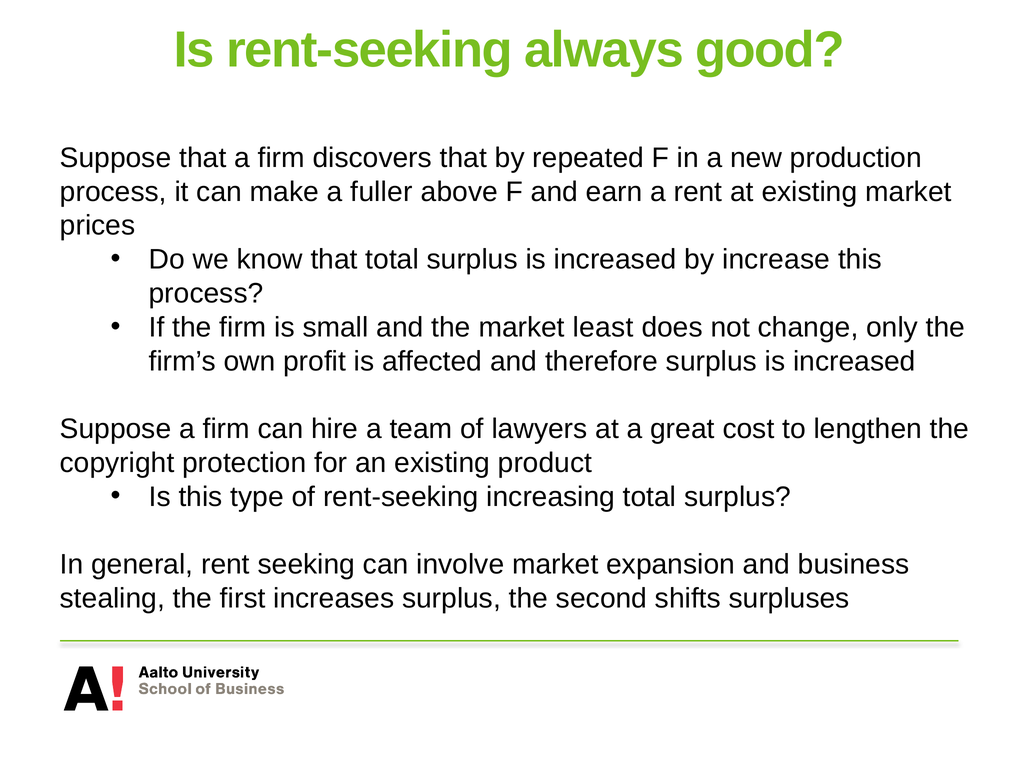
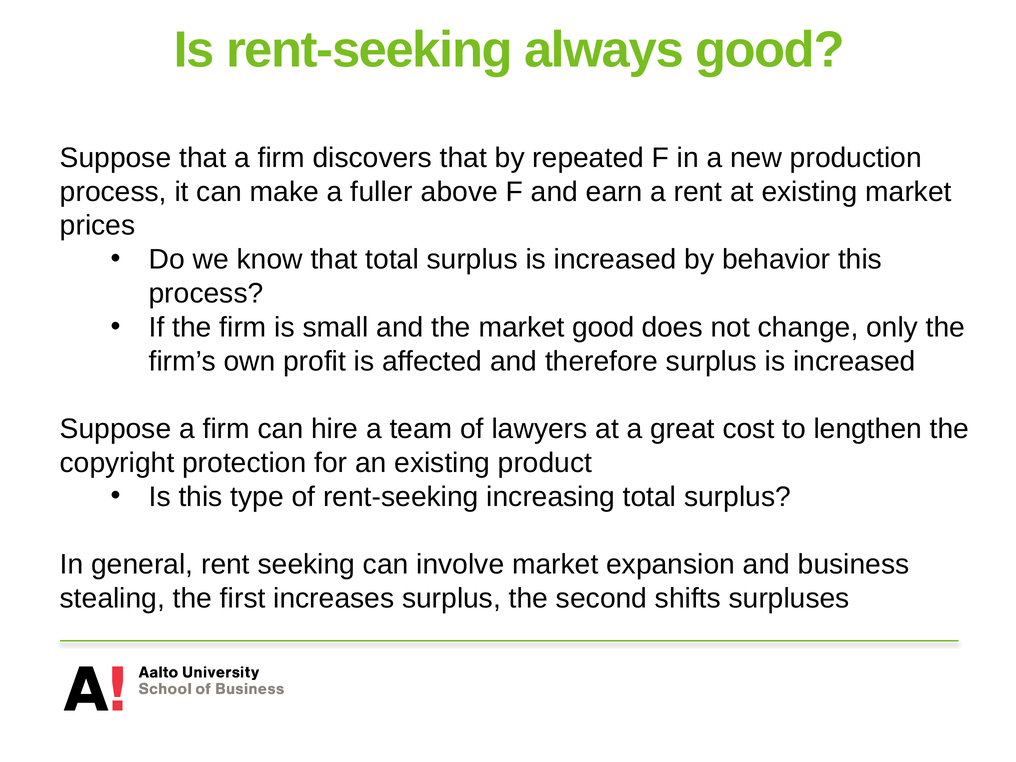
increase: increase -> behavior
market least: least -> good
